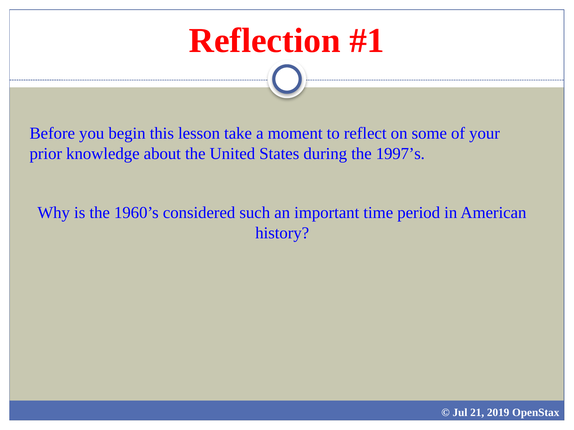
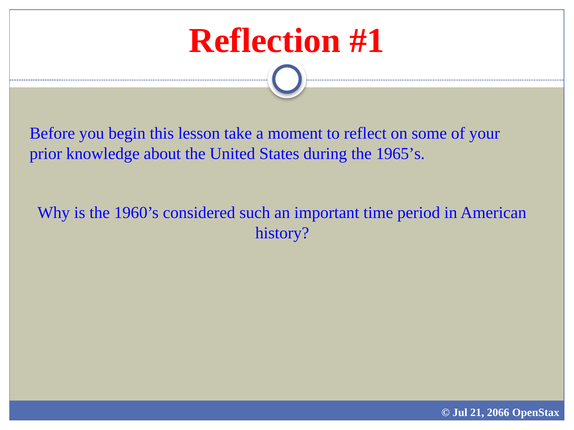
1997’s: 1997’s -> 1965’s
2019: 2019 -> 2066
